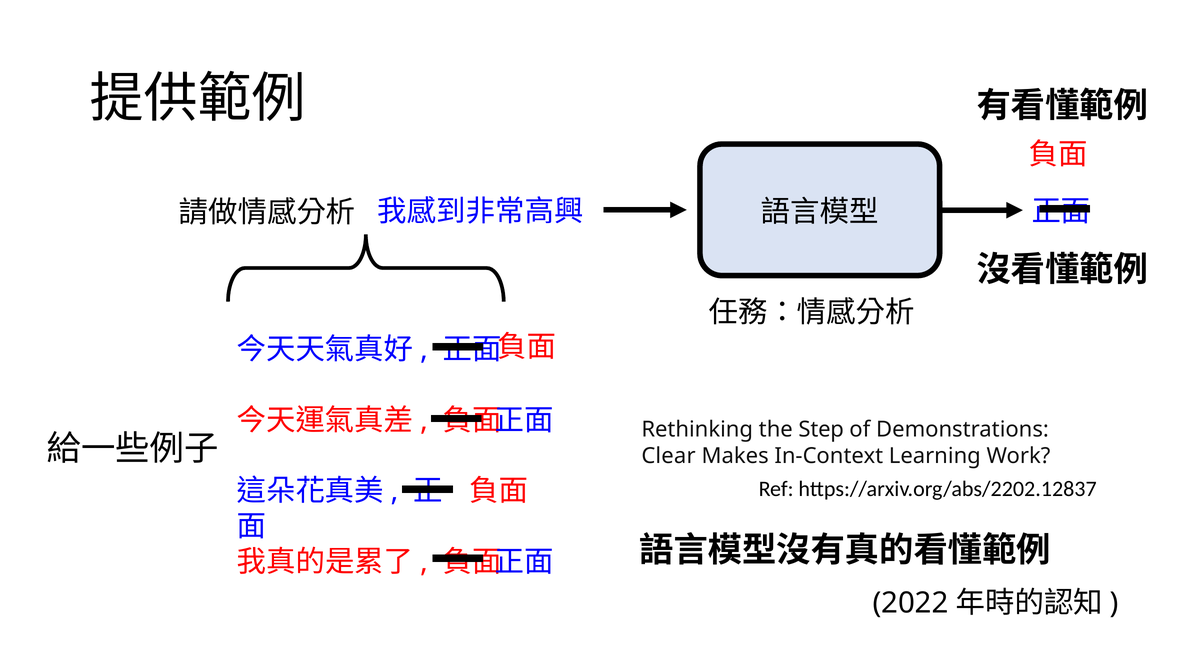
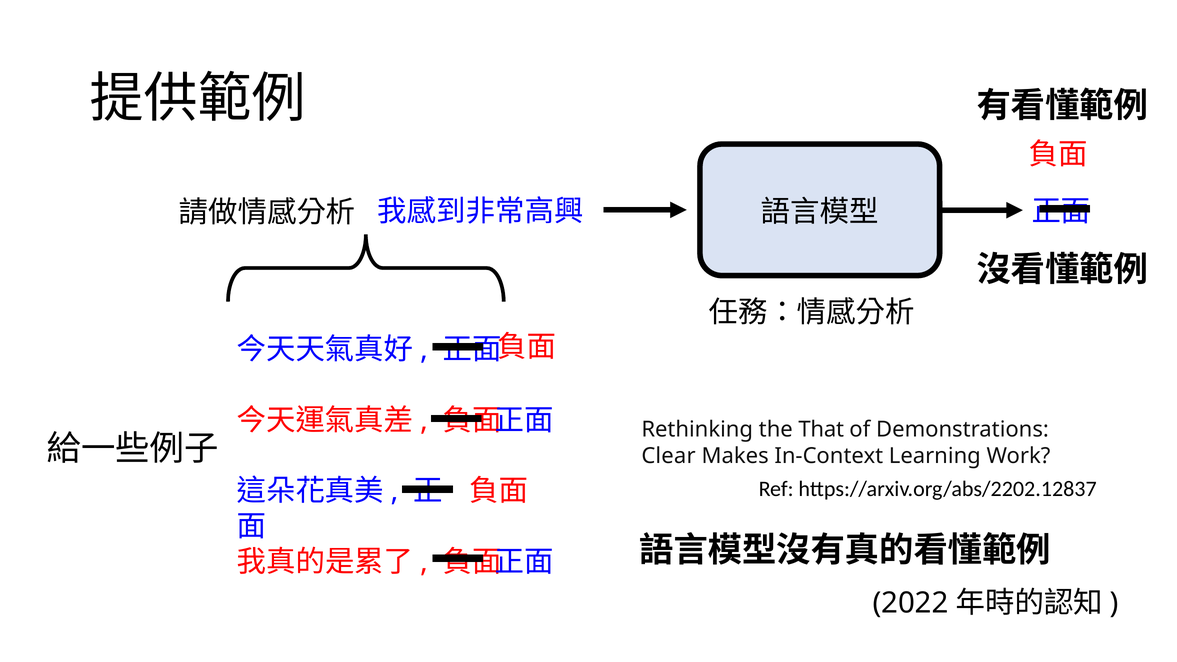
Step: Step -> That
